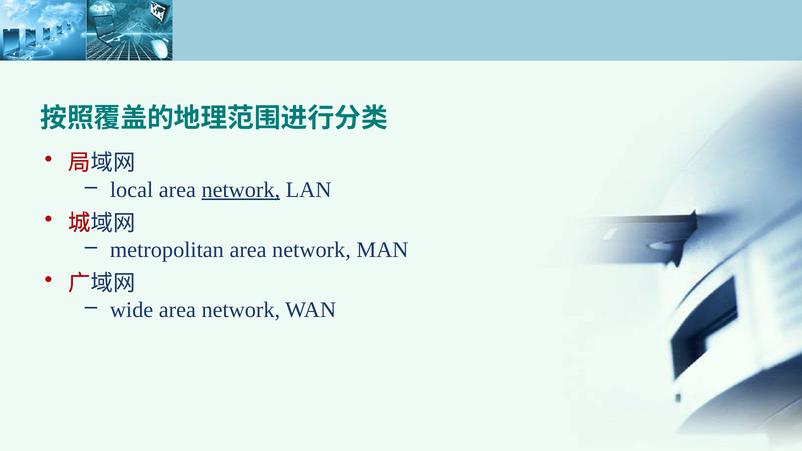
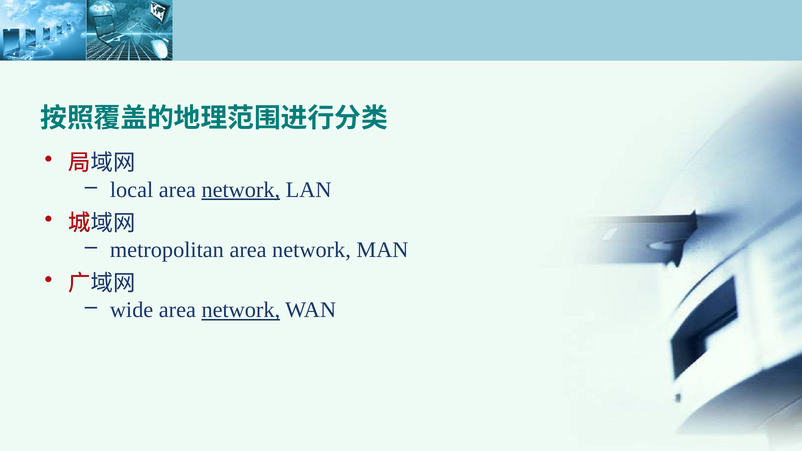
network at (241, 310) underline: none -> present
